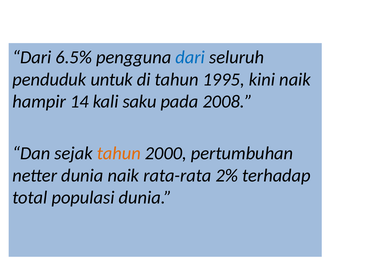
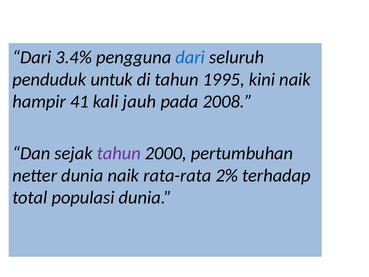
6.5%: 6.5% -> 3.4%
14: 14 -> 41
saku: saku -> jauh
tahun at (119, 153) colour: orange -> purple
